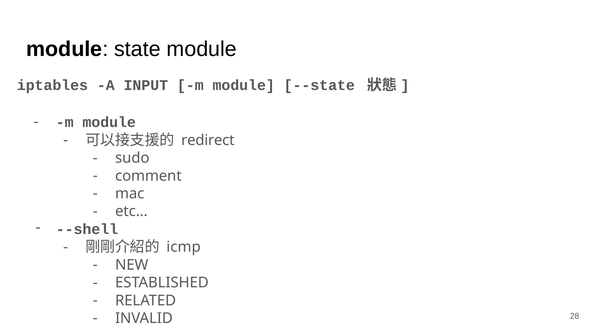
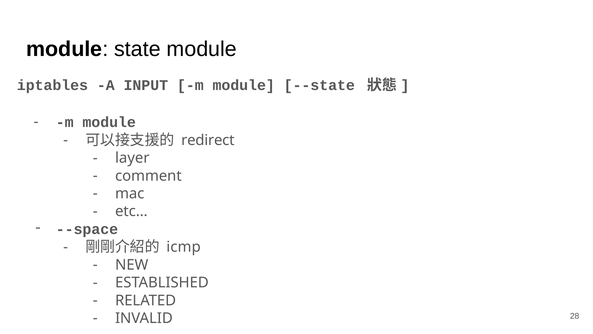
sudo: sudo -> layer
--shell: --shell -> --space
